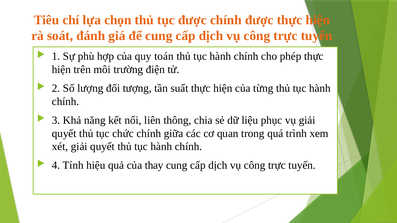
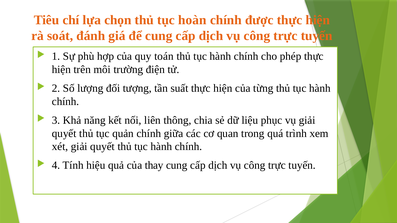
tục được: được -> hoàn
chức: chức -> quản
